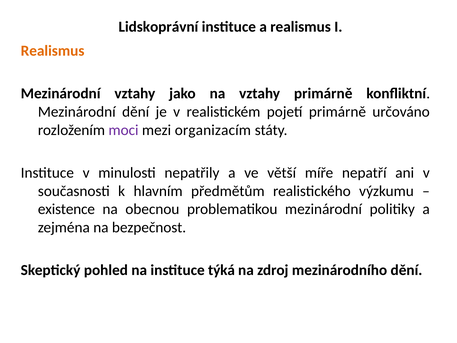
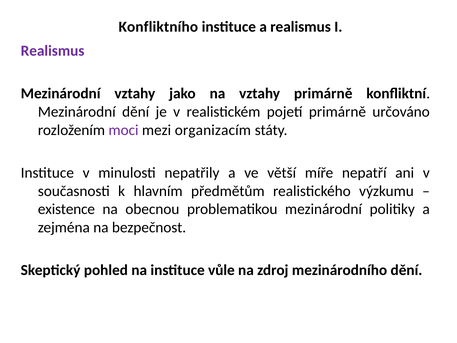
Lidskoprávní: Lidskoprávní -> Konfliktního
Realismus at (53, 51) colour: orange -> purple
týká: týká -> vůle
